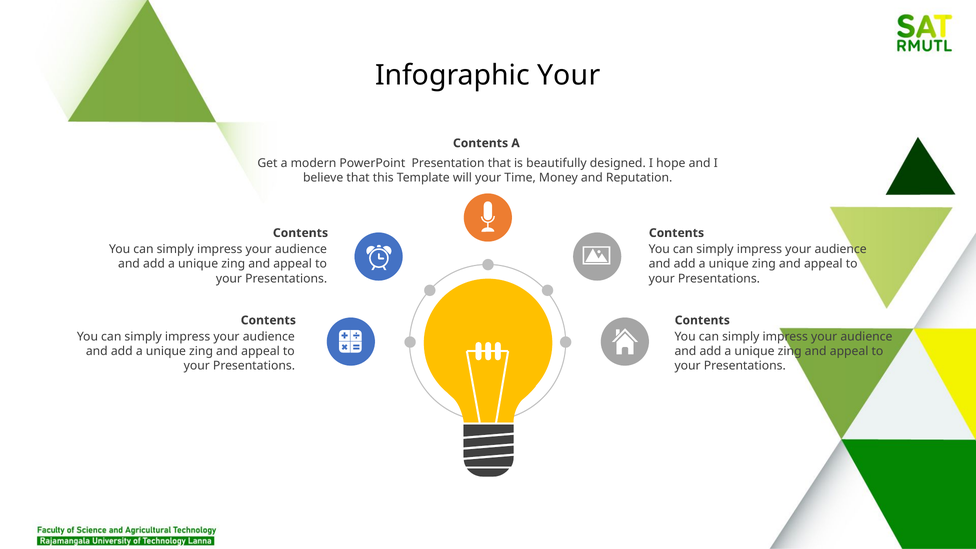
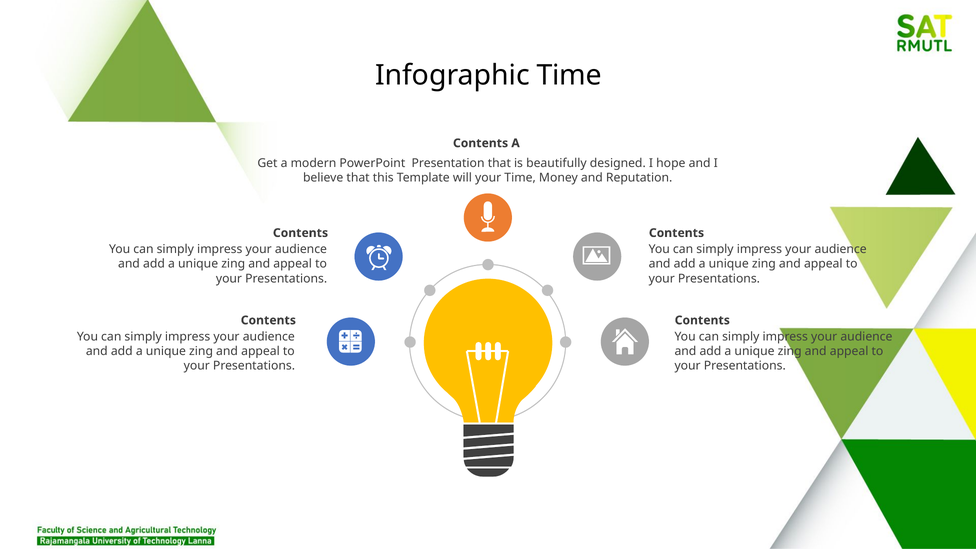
Infographic Your: Your -> Time
